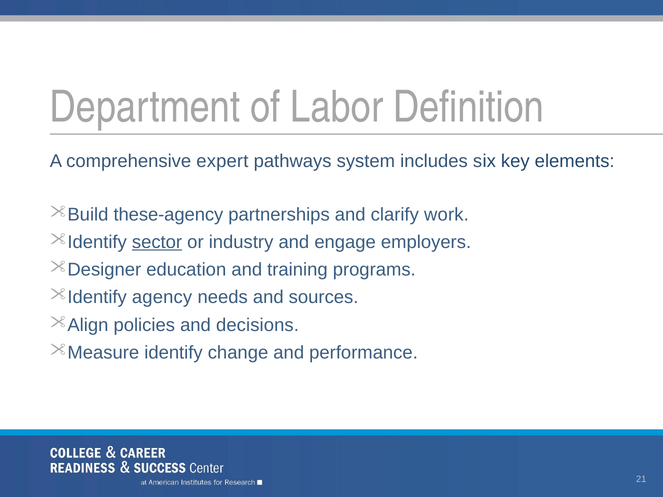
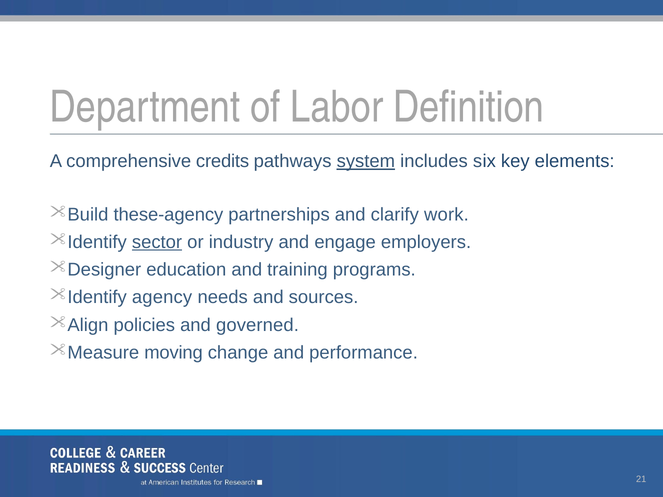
expert: expert -> credits
system underline: none -> present
decisions: decisions -> governed
identify: identify -> moving
